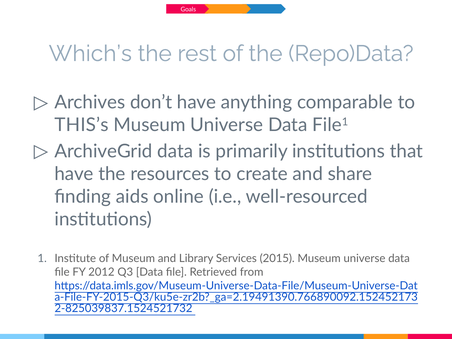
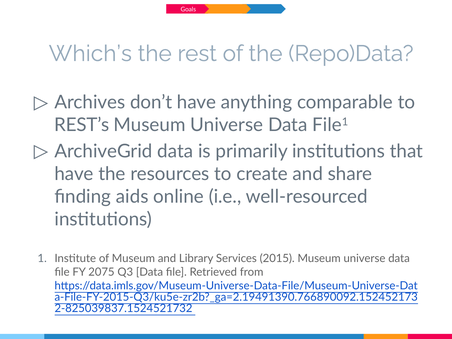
THIS’s: THIS’s -> REST’s
2012: 2012 -> 2075
